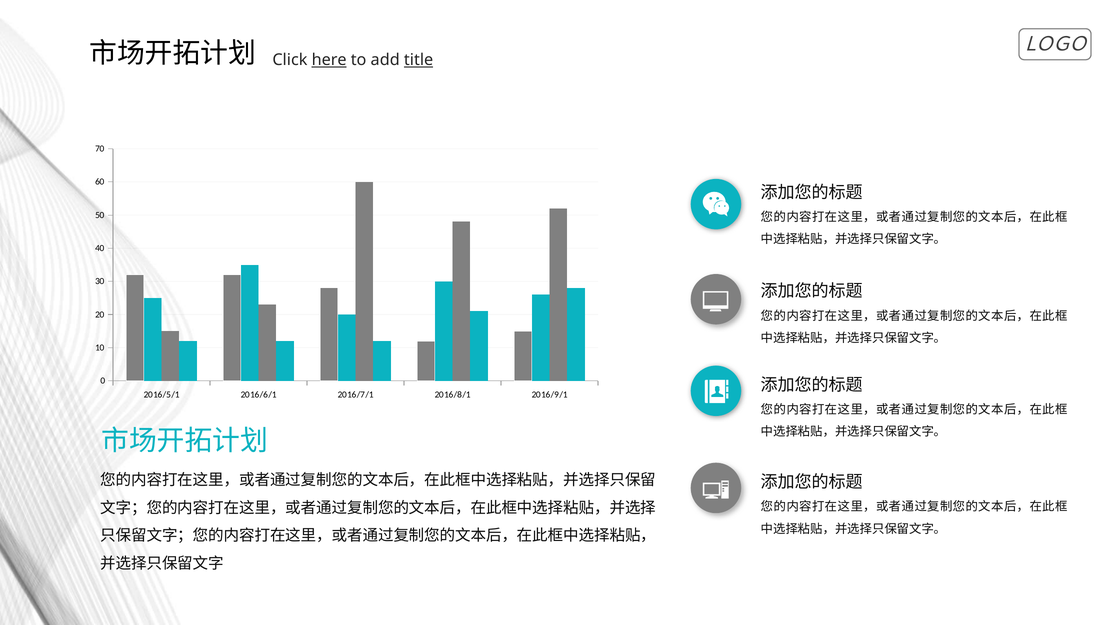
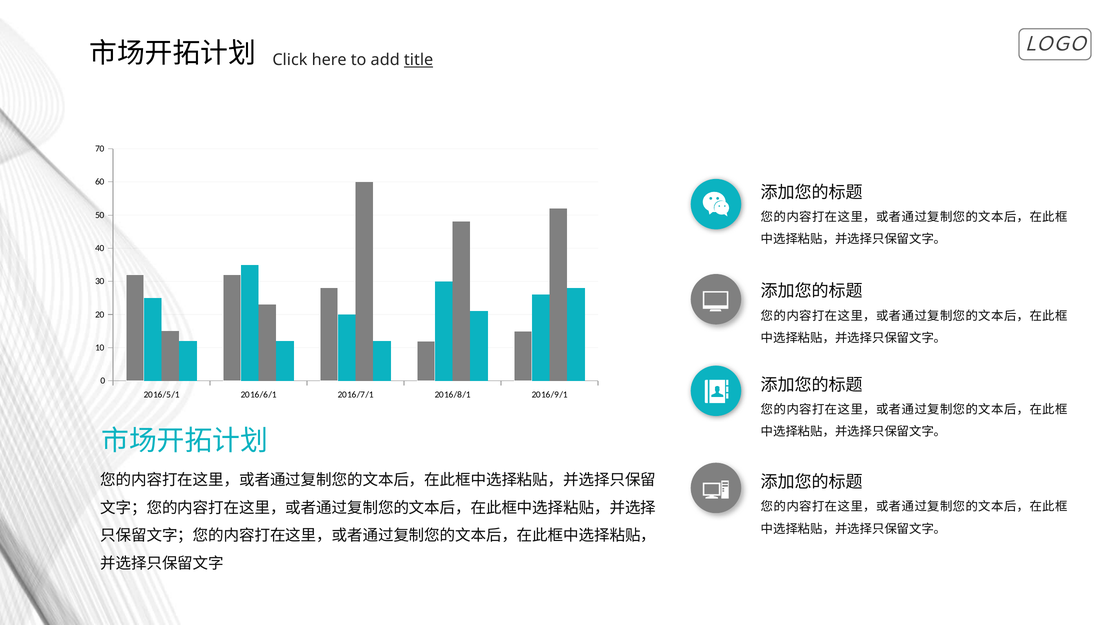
here underline: present -> none
